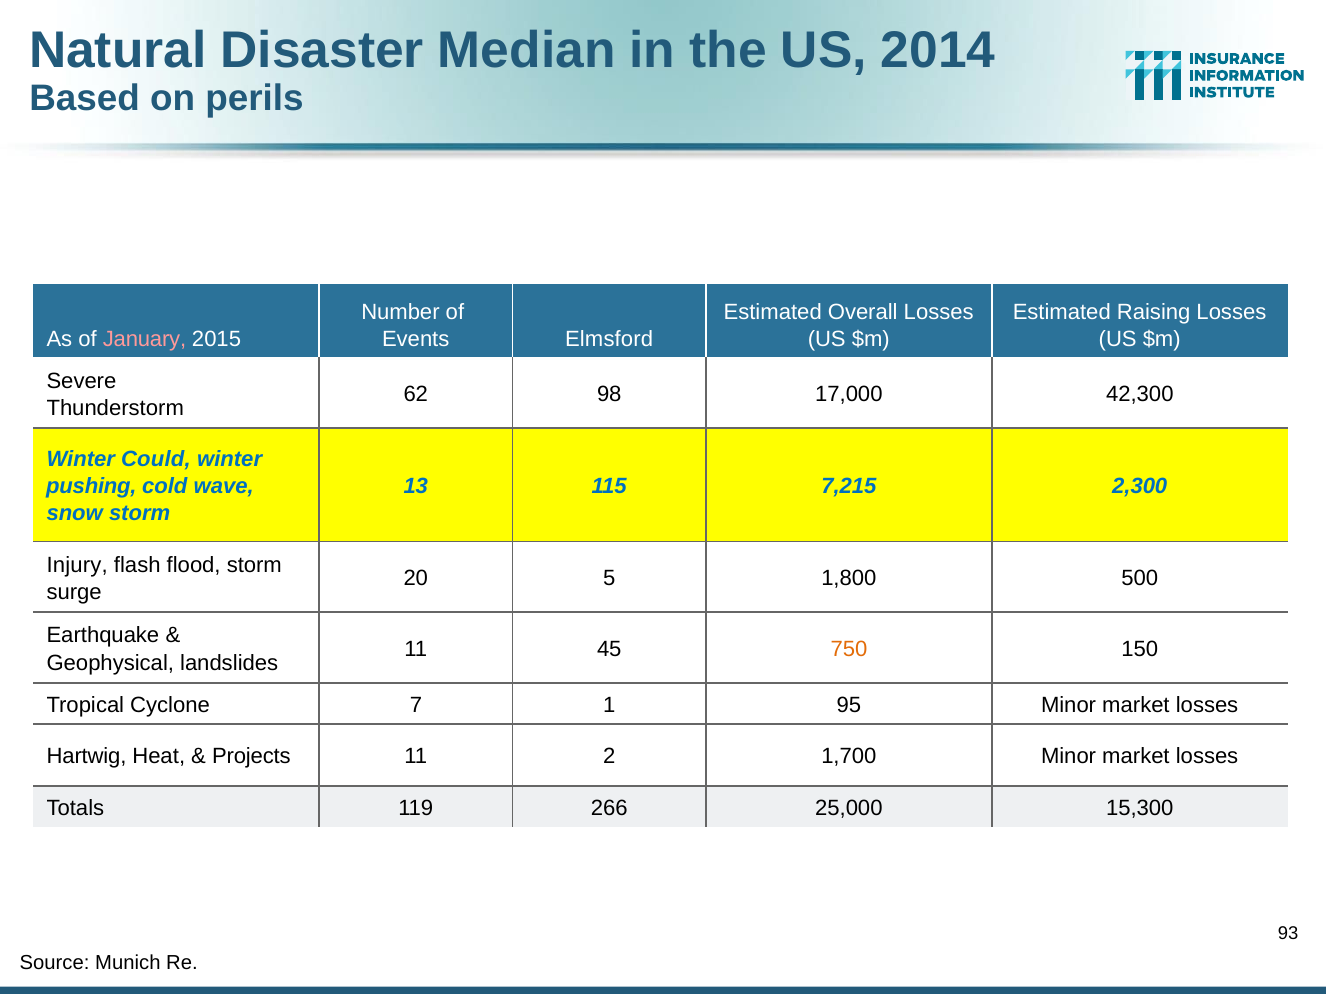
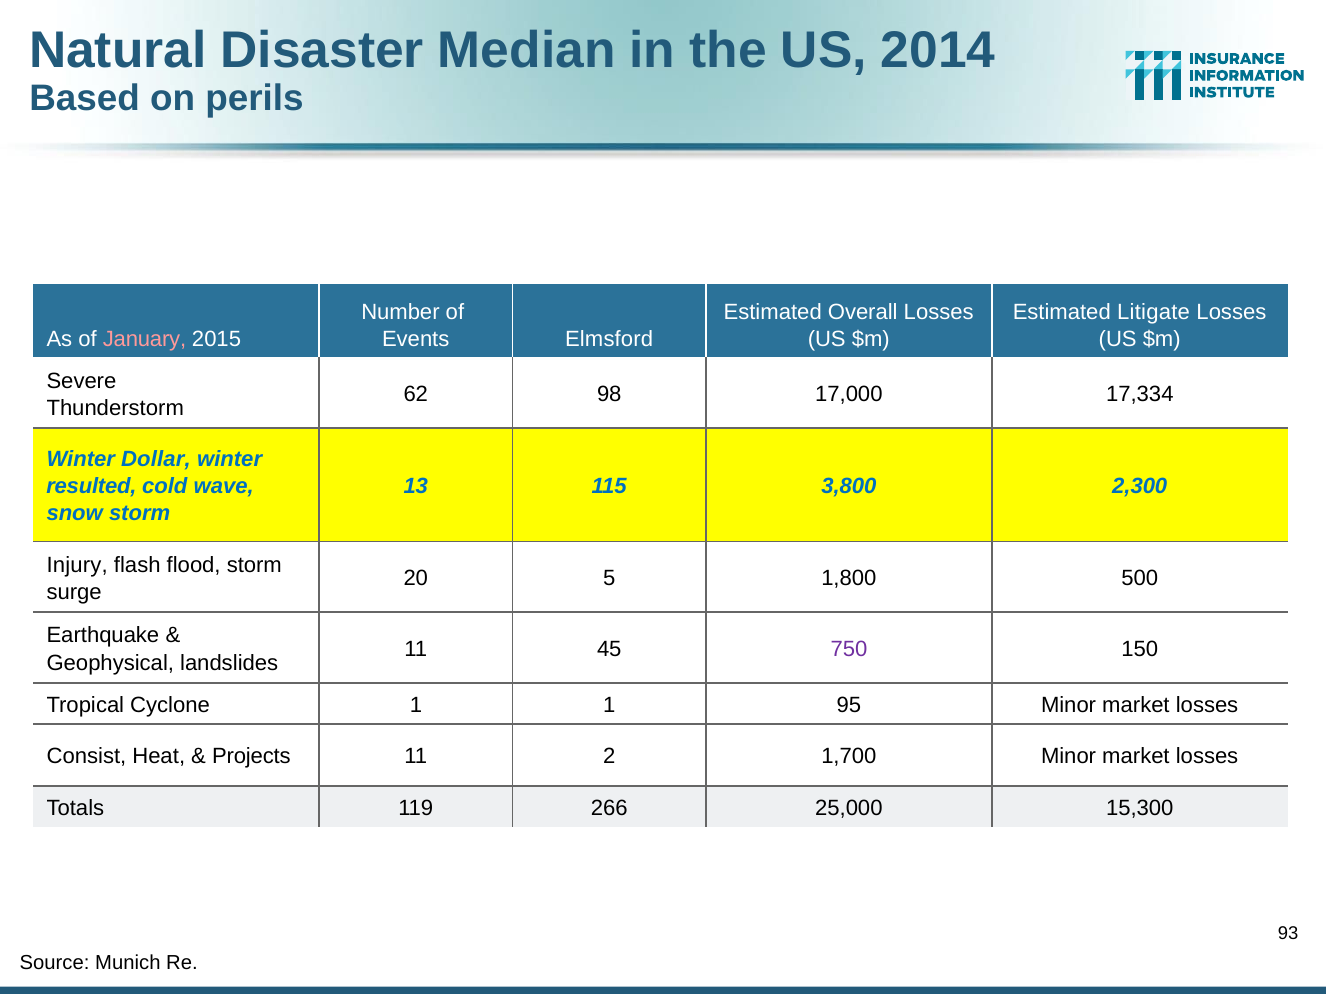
Raising: Raising -> Litigate
42,300: 42,300 -> 17,334
Could: Could -> Dollar
pushing: pushing -> resulted
7,215: 7,215 -> 3,800
750 colour: orange -> purple
Cyclone 7: 7 -> 1
Hartwig: Hartwig -> Consist
